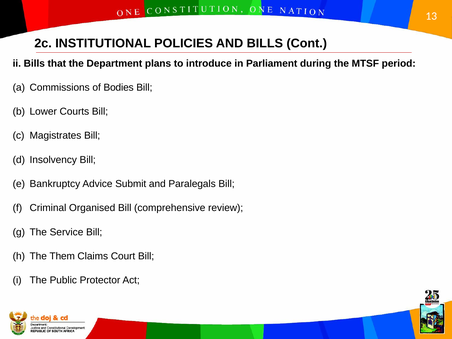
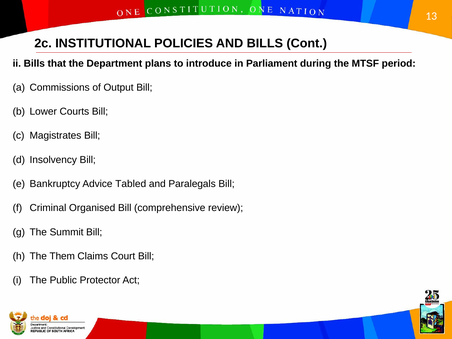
Bodies: Bodies -> Output
Submit: Submit -> Tabled
Service: Service -> Summit
